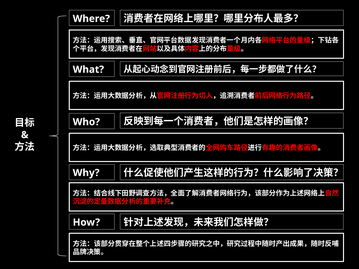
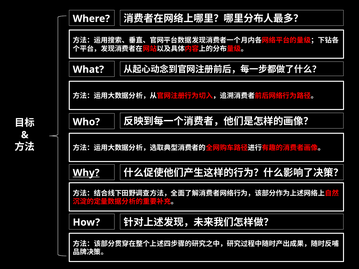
Why underline: none -> present
